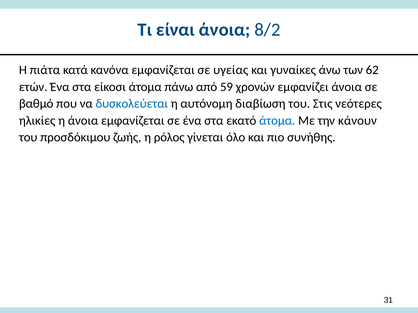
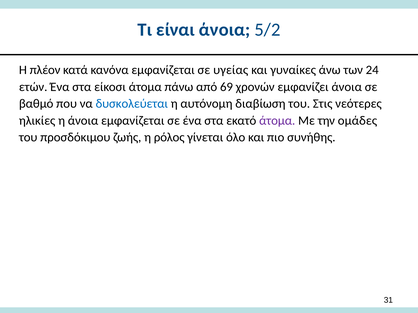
8/2: 8/2 -> 5/2
πιάτα: πιάτα -> πλέον
62: 62 -> 24
59: 59 -> 69
άτομα at (277, 121) colour: blue -> purple
κάνουν: κάνουν -> ομάδες
